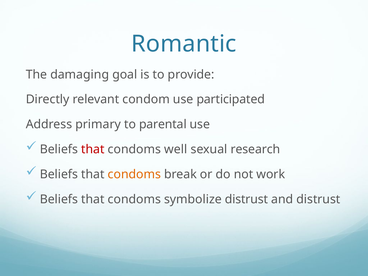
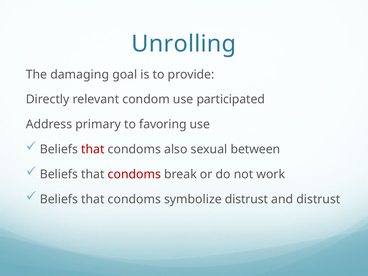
Romantic: Romantic -> Unrolling
parental: parental -> favoring
well: well -> also
research: research -> between
condoms at (134, 174) colour: orange -> red
